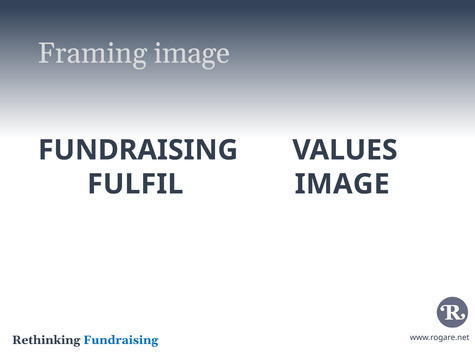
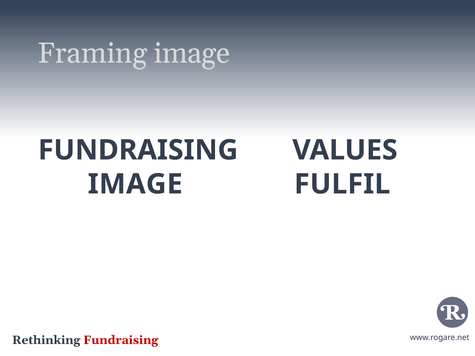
FULFIL at (135, 184): FULFIL -> IMAGE
IMAGE at (342, 184): IMAGE -> FULFIL
Fundraising at (121, 340) colour: blue -> red
